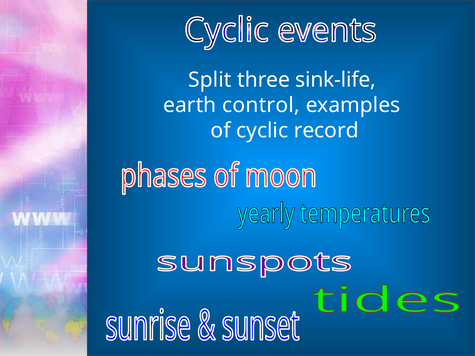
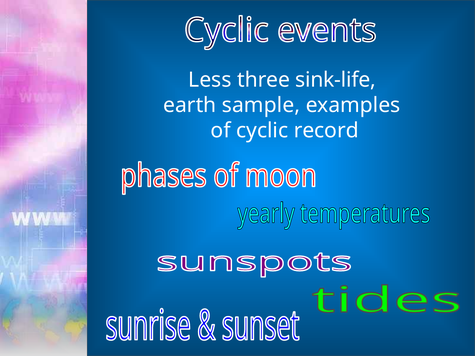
Split: Split -> Less
control: control -> sample
